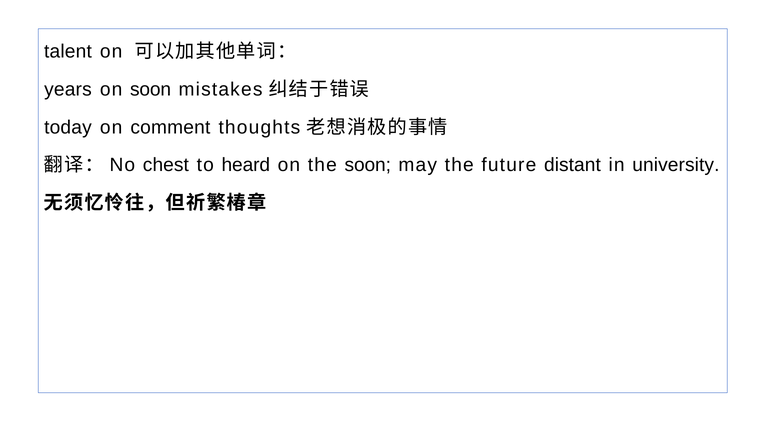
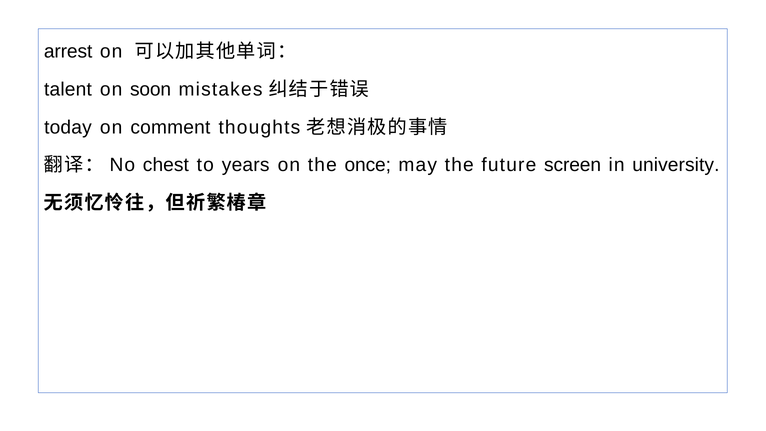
talent: talent -> arrest
years: years -> talent
heard: heard -> years
the soon: soon -> once
distant: distant -> screen
